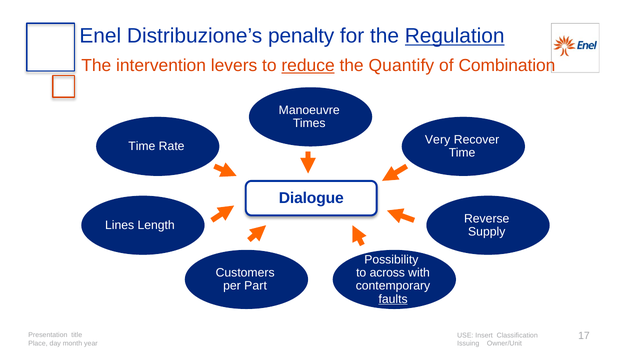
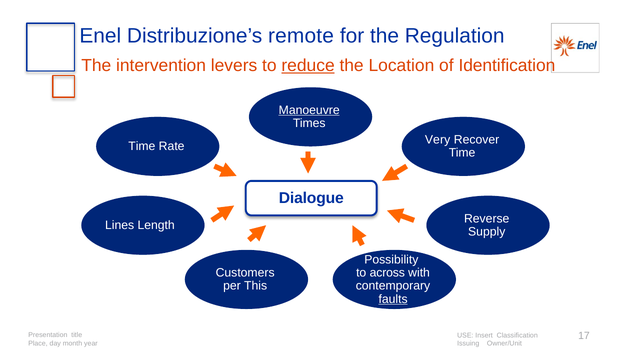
penalty: penalty -> remote
Regulation underline: present -> none
Quantify: Quantify -> Location
Combination: Combination -> Identification
Manoeuvre underline: none -> present
Part: Part -> This
